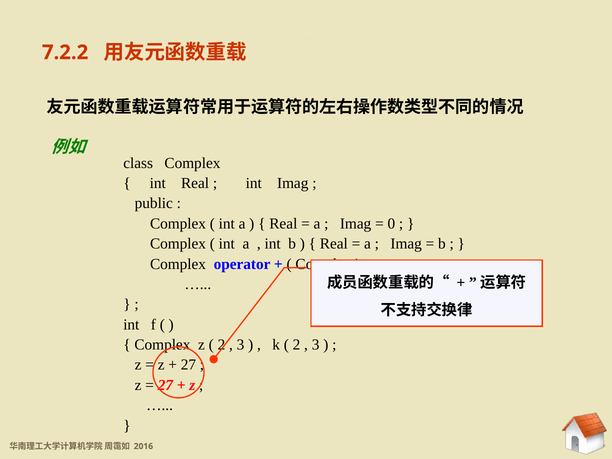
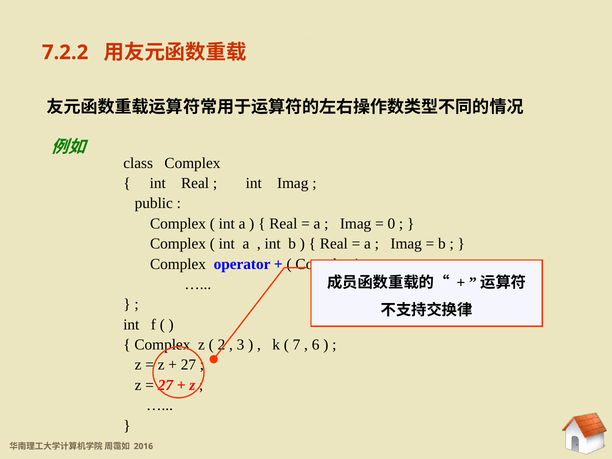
2 at (297, 345): 2 -> 7
3 at (316, 345): 3 -> 6
